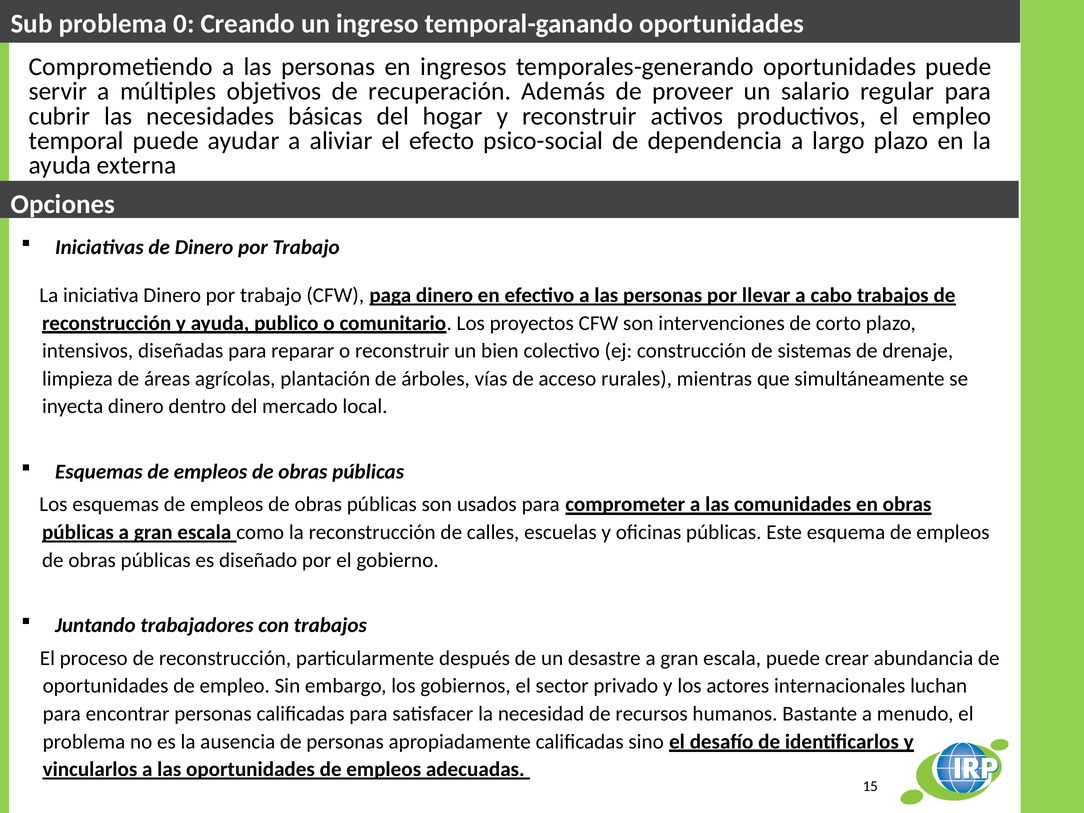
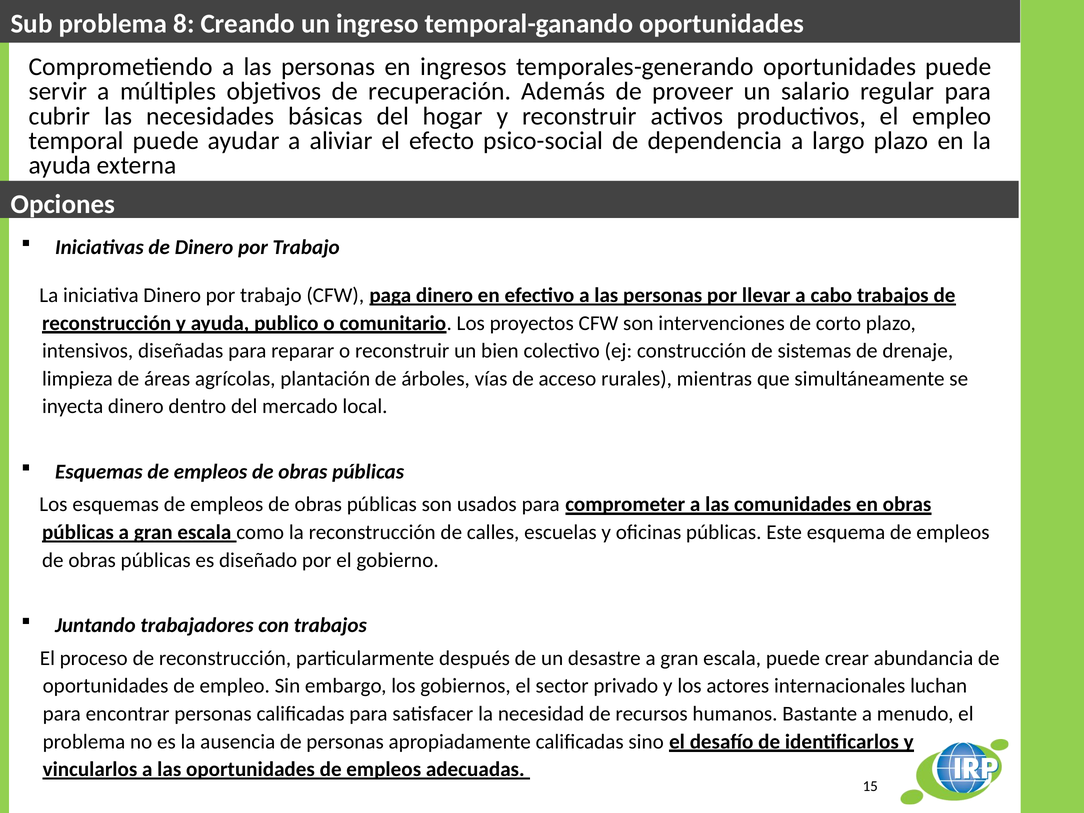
0: 0 -> 8
